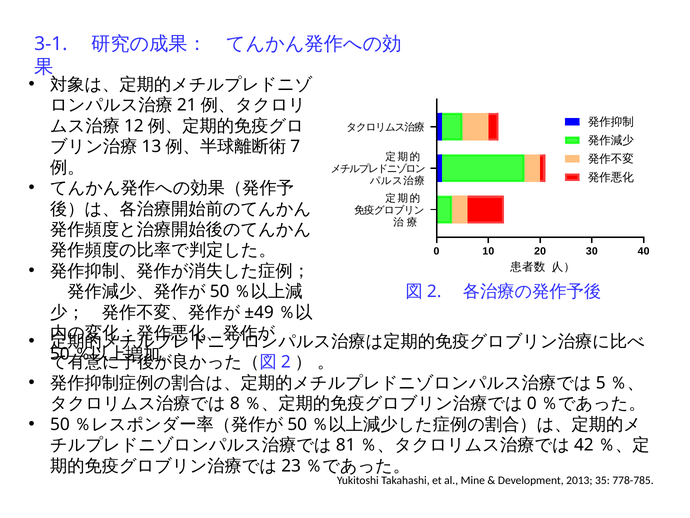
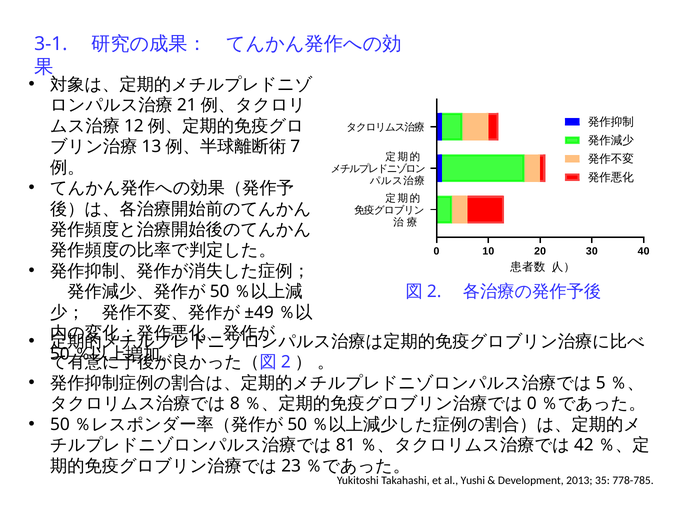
Mine: Mine -> Yushi
